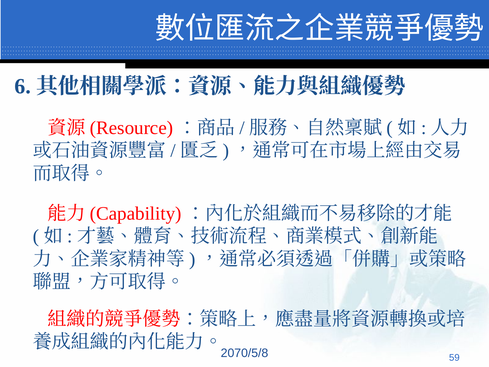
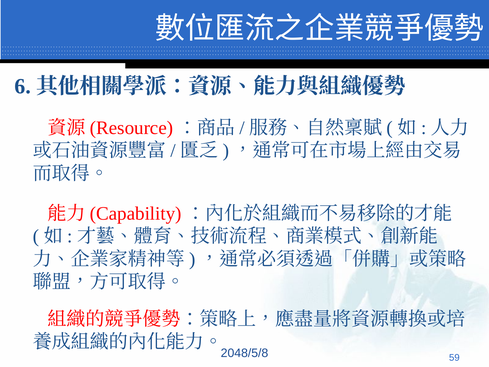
2070/5/8: 2070/5/8 -> 2048/5/8
